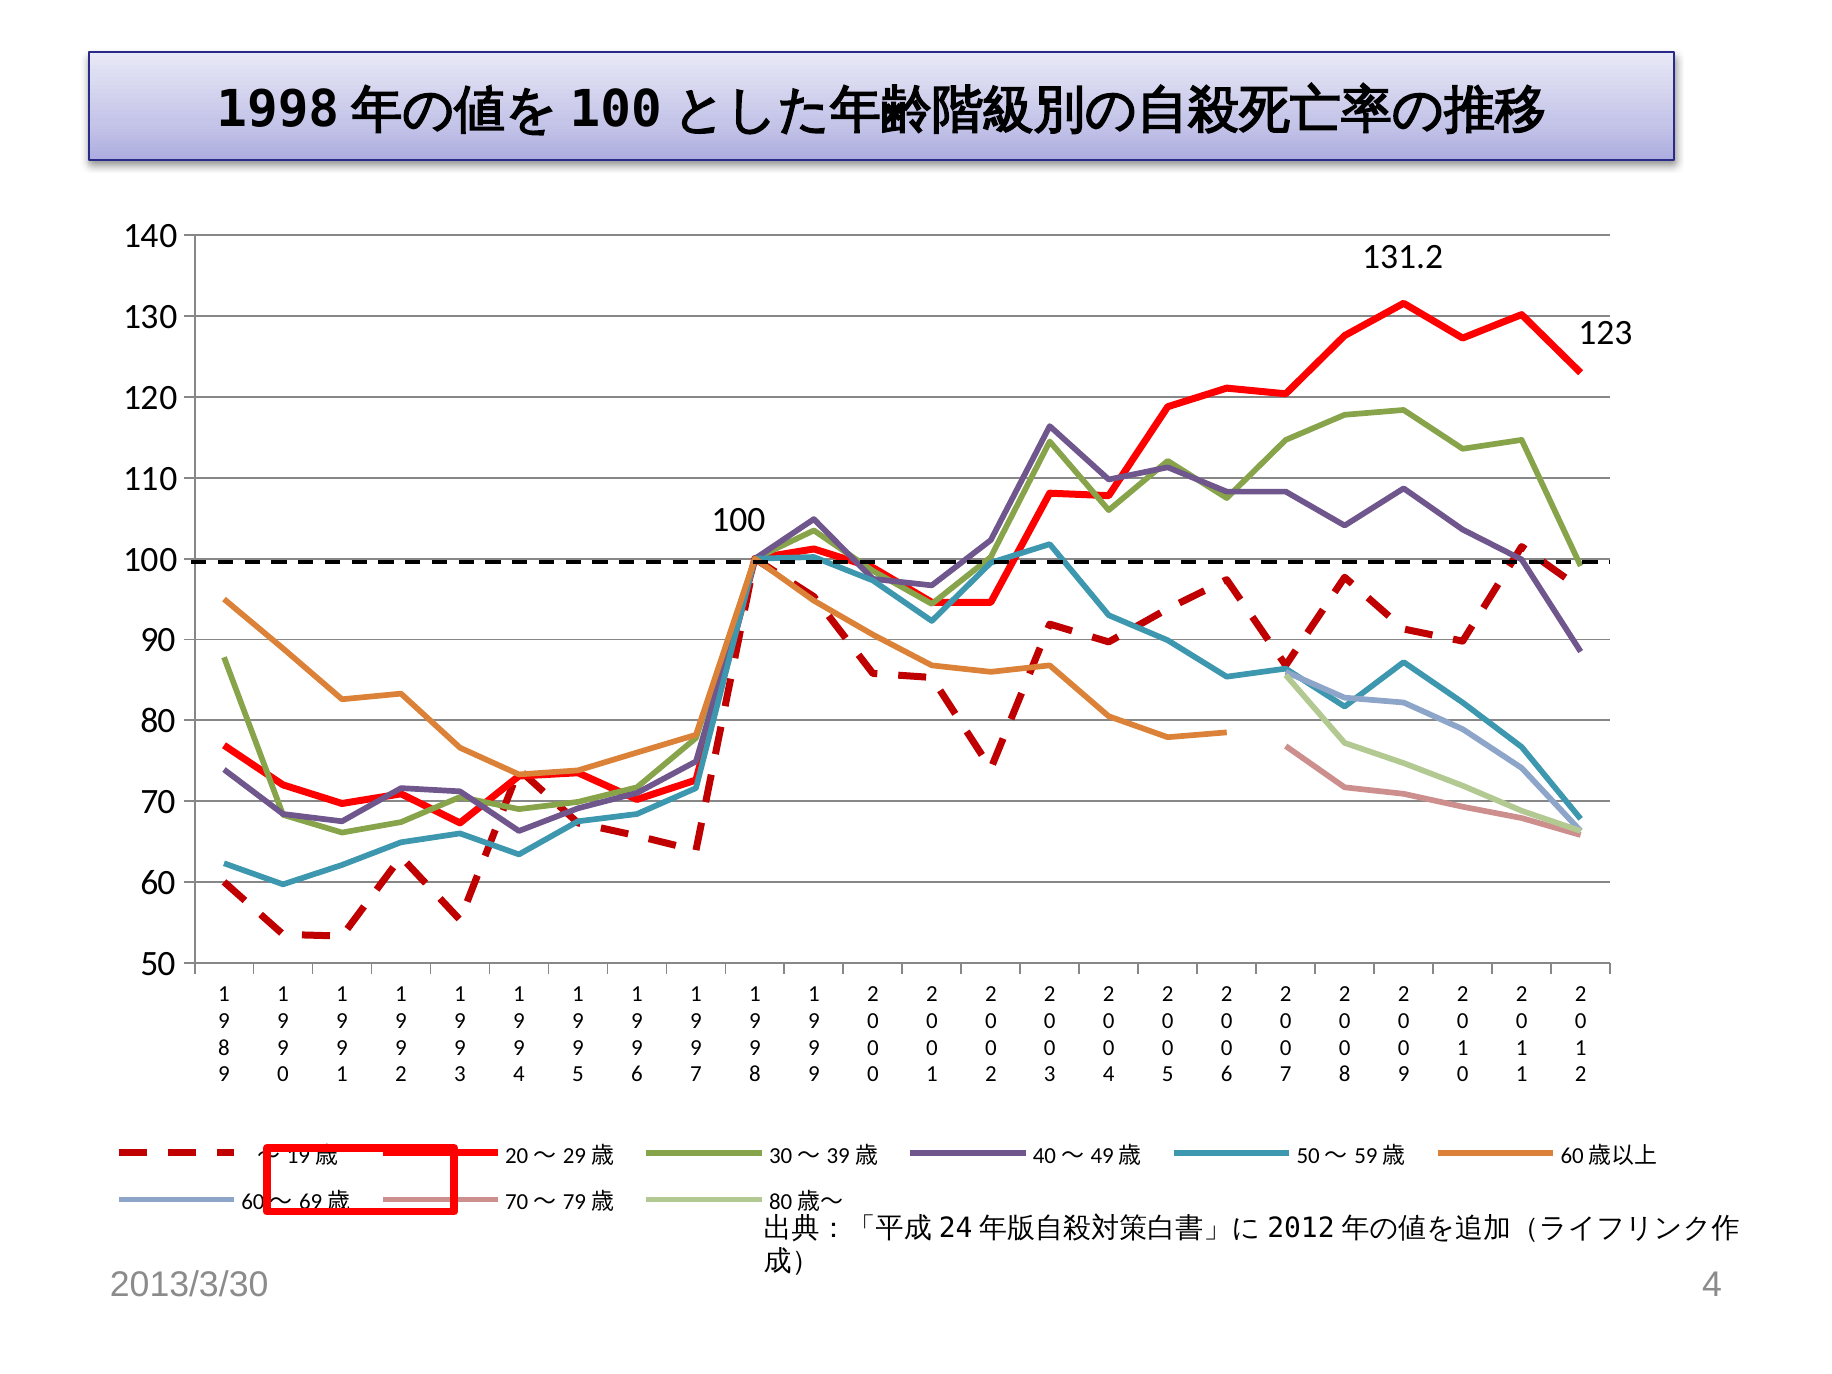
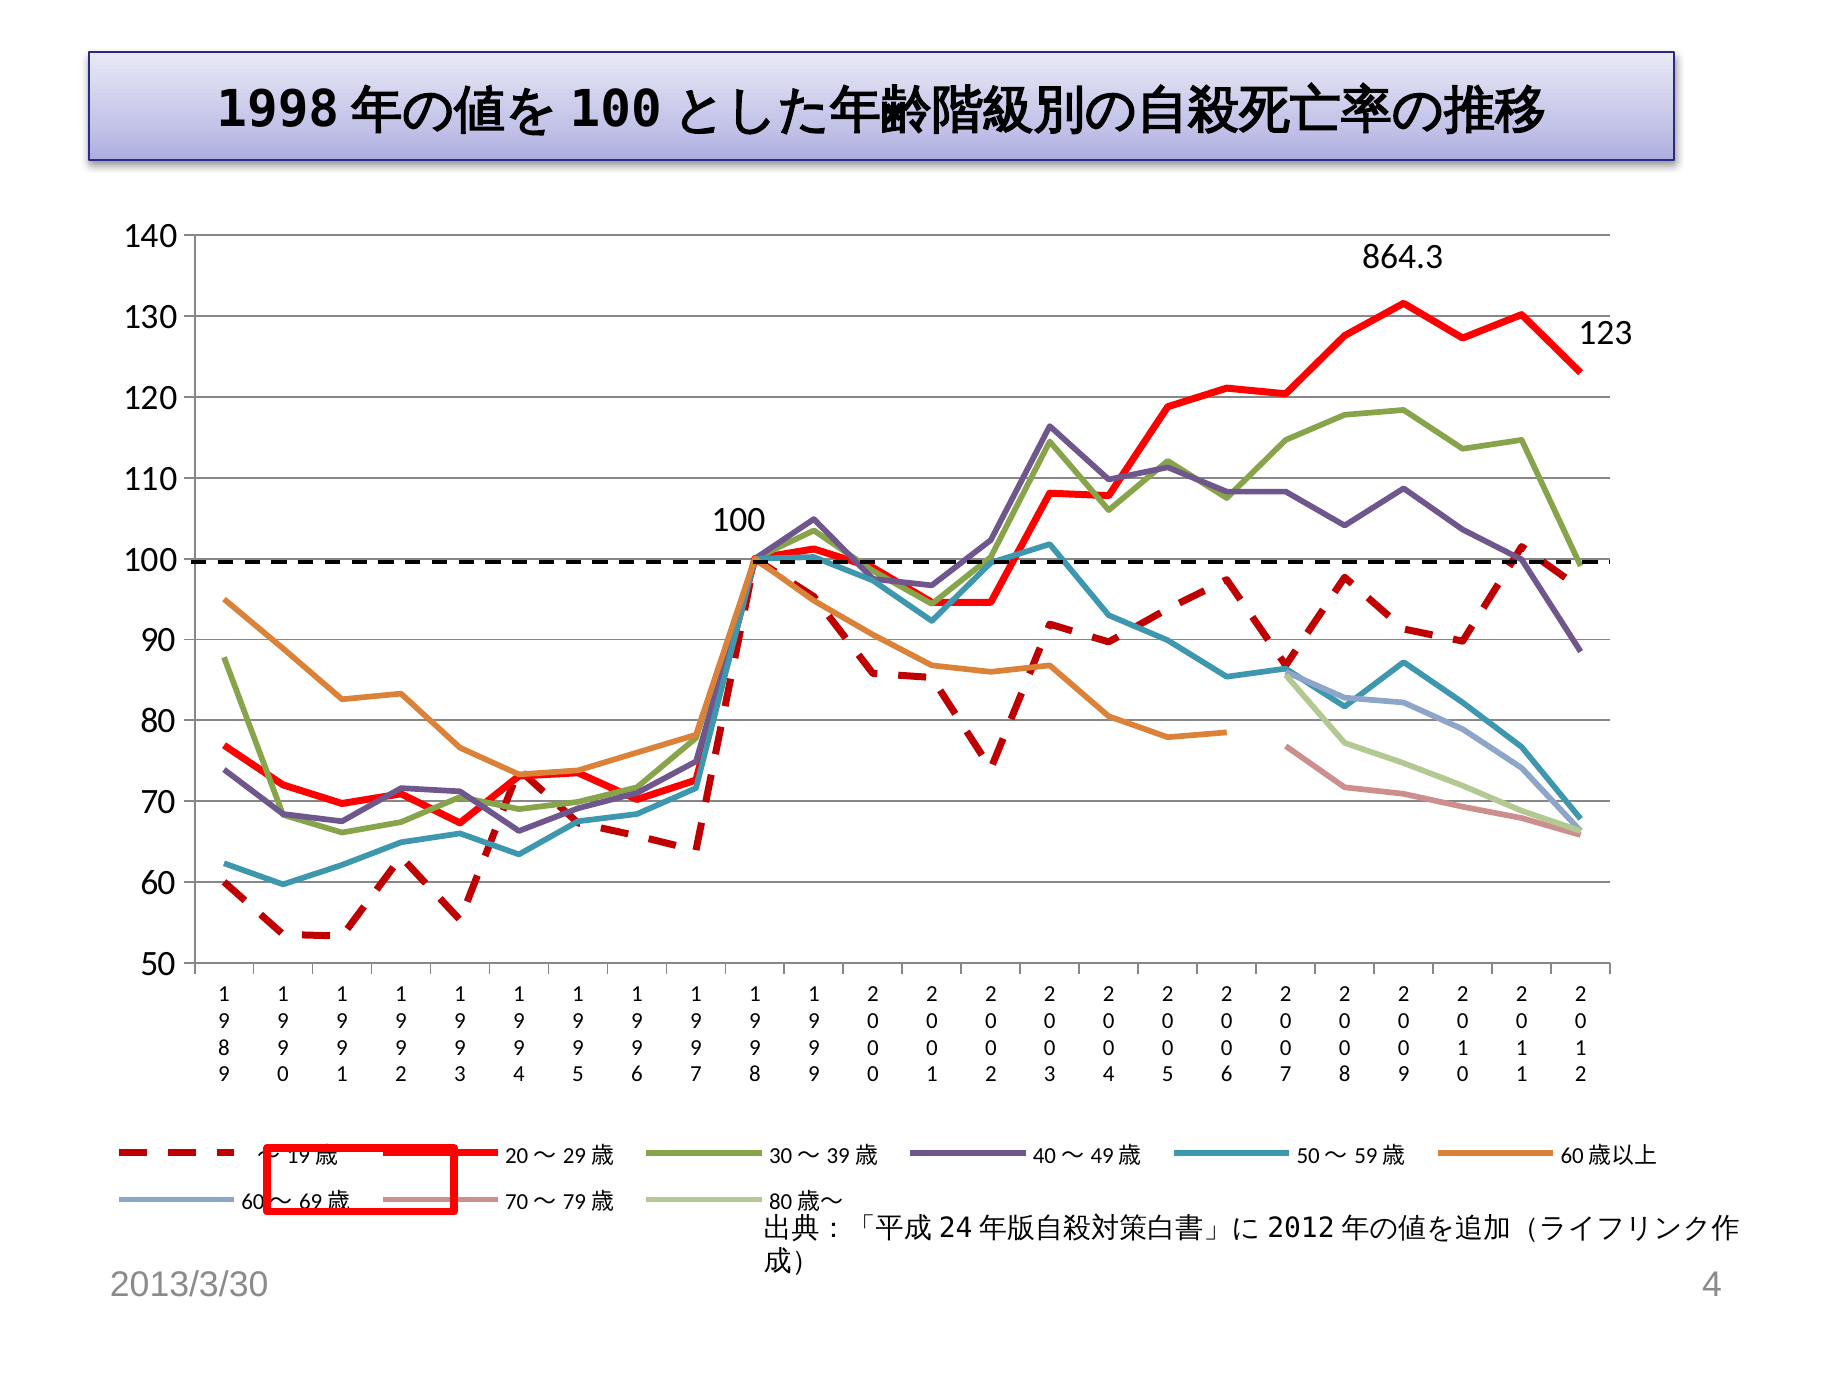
131.2: 131.2 -> 864.3
